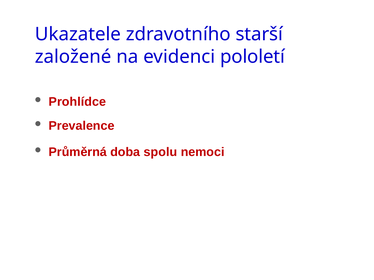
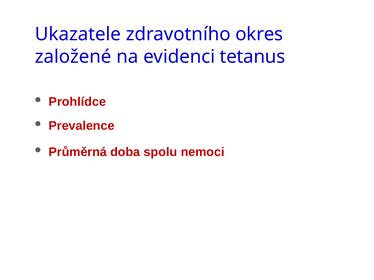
starší: starší -> okres
pololetí: pololetí -> tetanus
